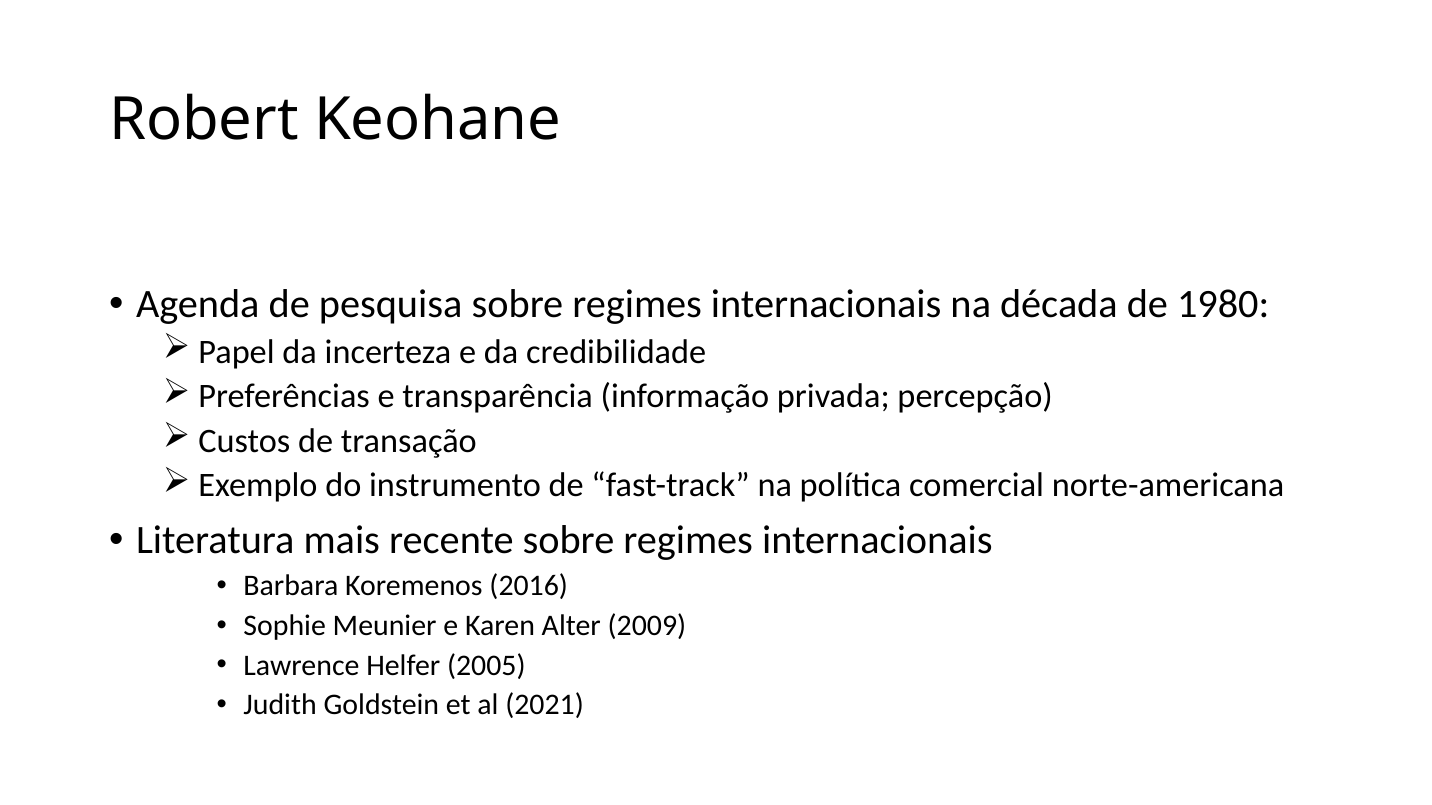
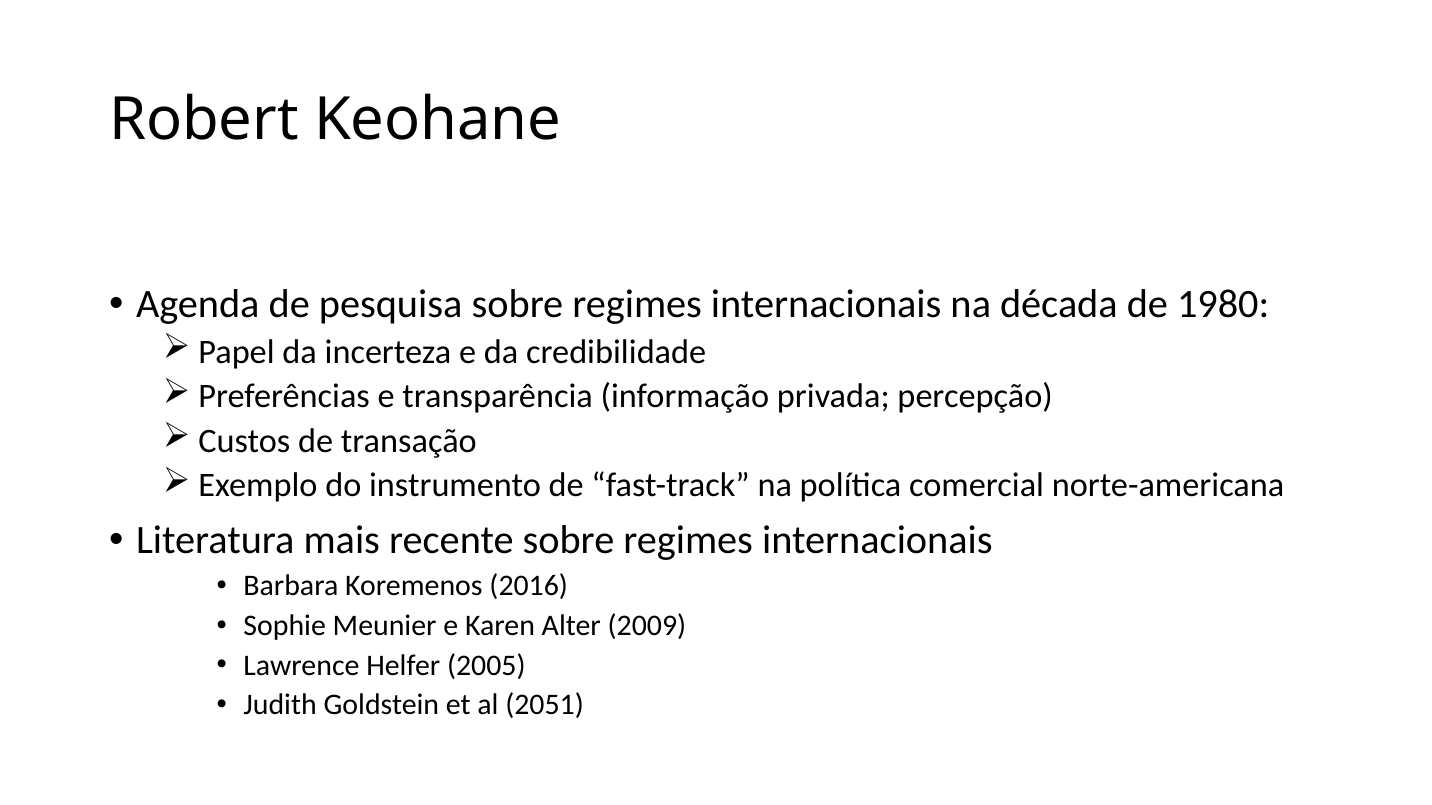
2021: 2021 -> 2051
